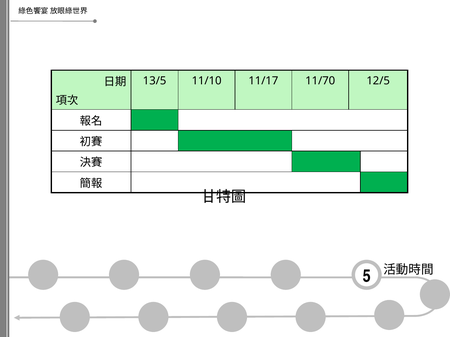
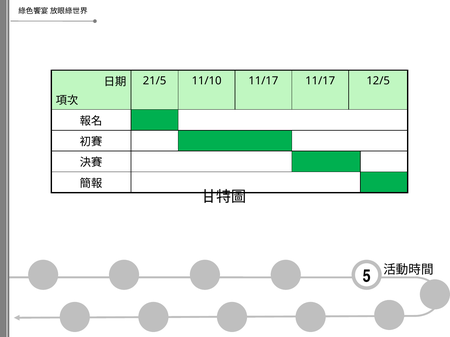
13/5: 13/5 -> 21/5
11/17 11/70: 11/70 -> 11/17
